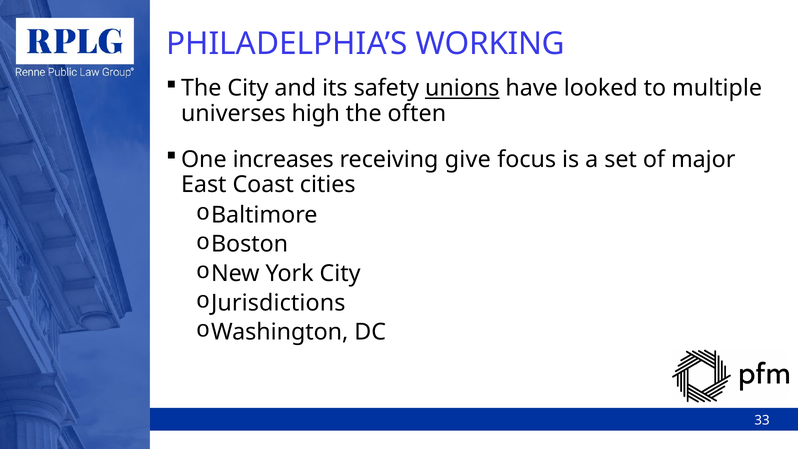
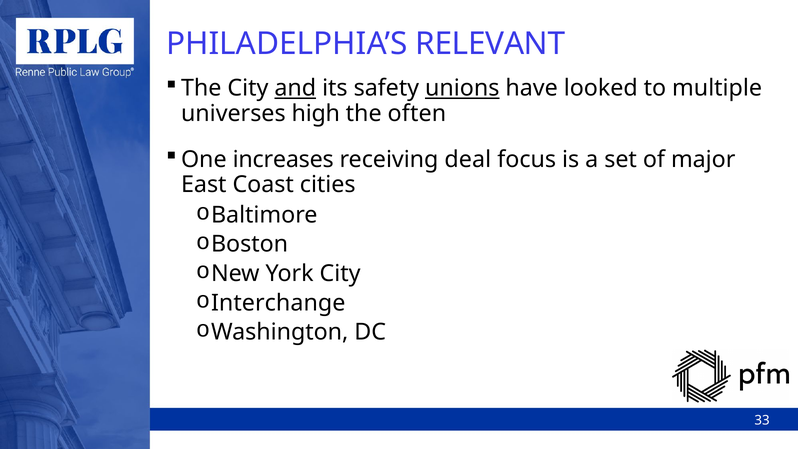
WORKING: WORKING -> RELEVANT
and underline: none -> present
give: give -> deal
Jurisdictions: Jurisdictions -> Interchange
